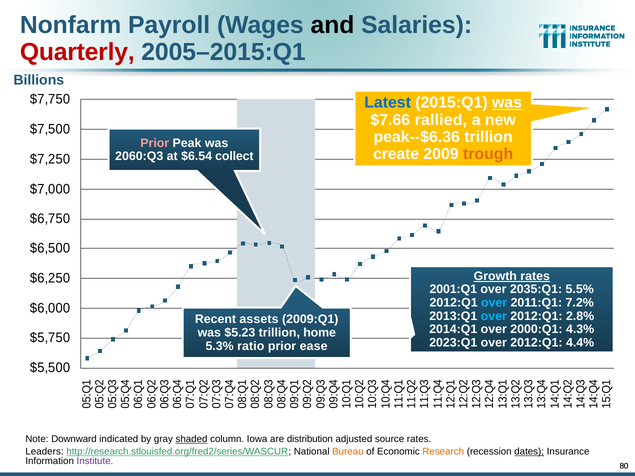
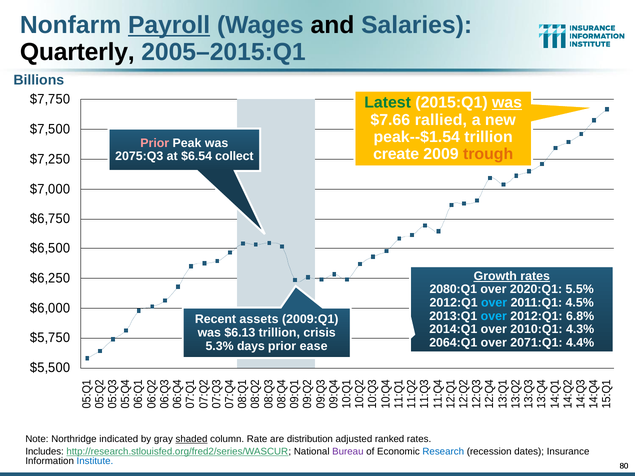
Payroll underline: none -> present
Quarterly colour: red -> black
Latest colour: blue -> green
peak--$6.36: peak--$6.36 -> peak--$1.54
2060:Q3: 2060:Q3 -> 2075:Q3
2001:Q1: 2001:Q1 -> 2080:Q1
2035:Q1: 2035:Q1 -> 2020:Q1
7.2%: 7.2% -> 4.5%
2.8%: 2.8% -> 6.8%
2000:Q1: 2000:Q1 -> 2010:Q1
$5.23: $5.23 -> $6.13
home: home -> crisis
2023:Q1: 2023:Q1 -> 2064:Q1
2012:Q1 at (536, 343): 2012:Q1 -> 2071:Q1
ratio: ratio -> days
Downward: Downward -> Northridge
Iowa: Iowa -> Rate
source: source -> ranked
Leaders: Leaders -> Includes
Bureau colour: orange -> purple
Research colour: orange -> blue
dates underline: present -> none
Institute colour: purple -> blue
